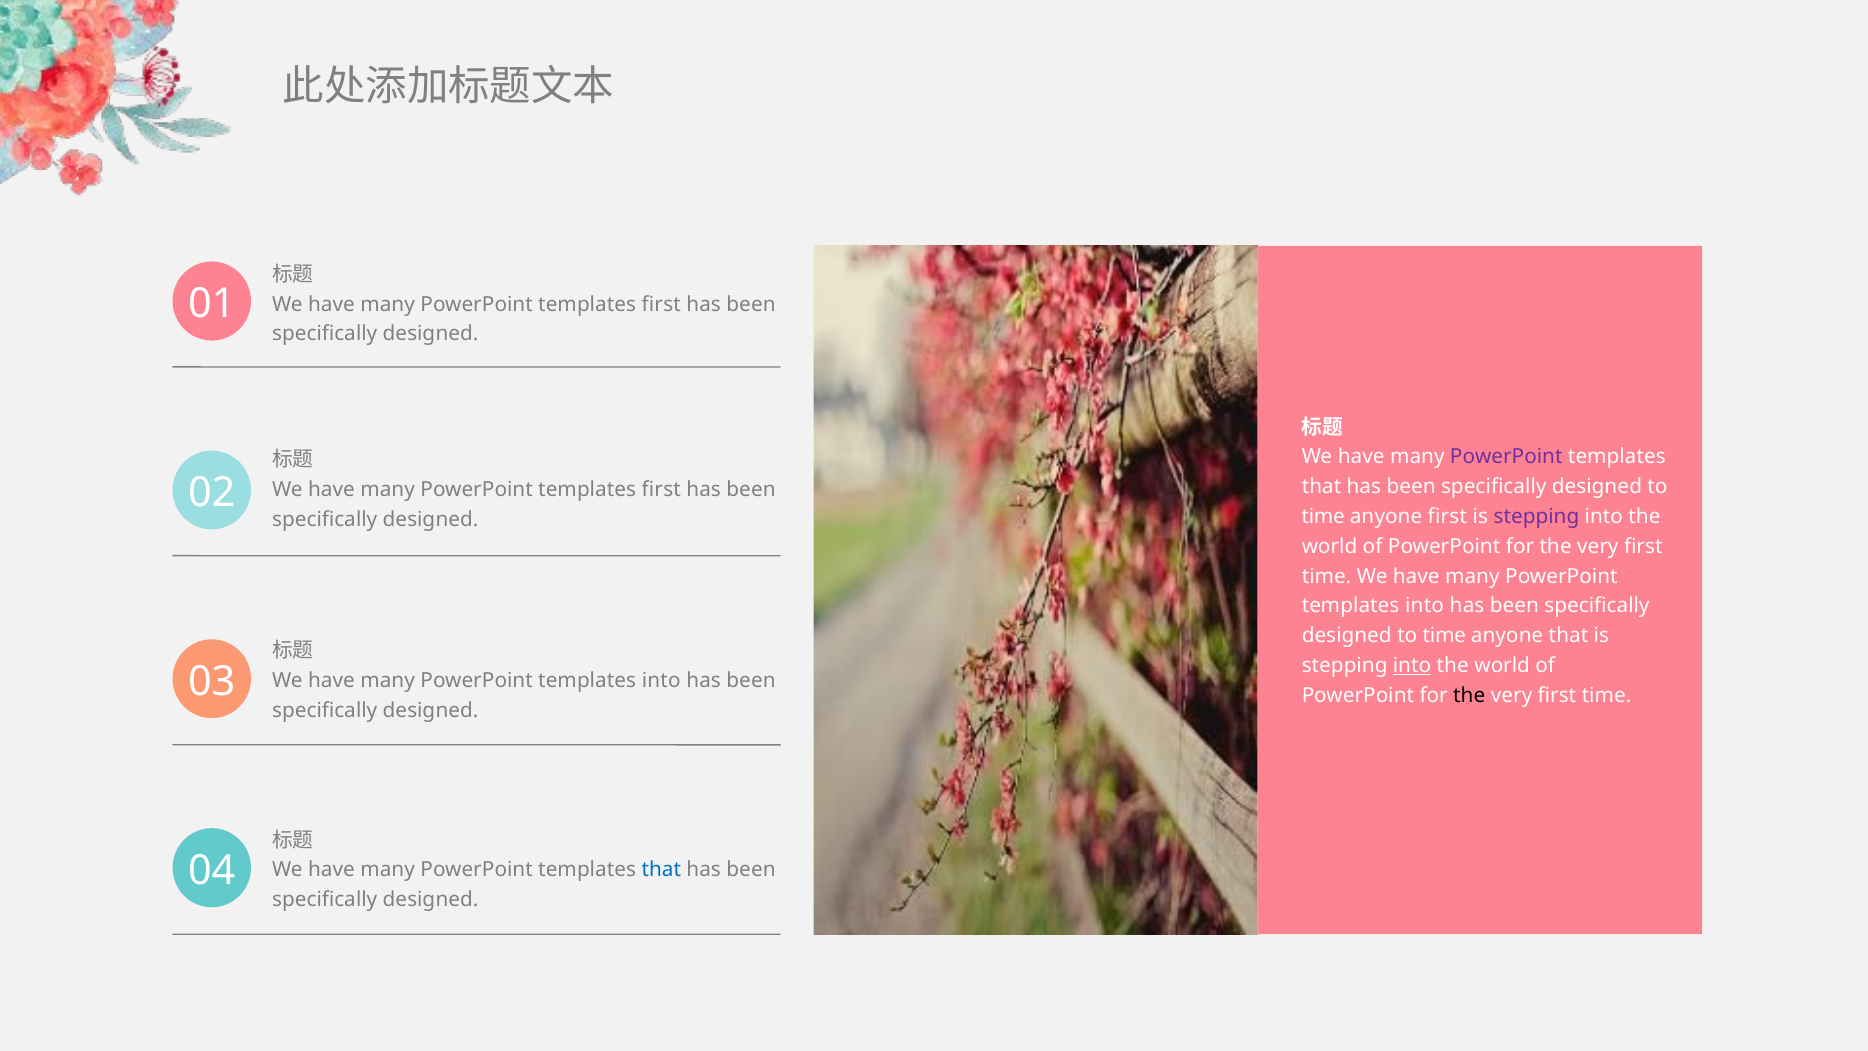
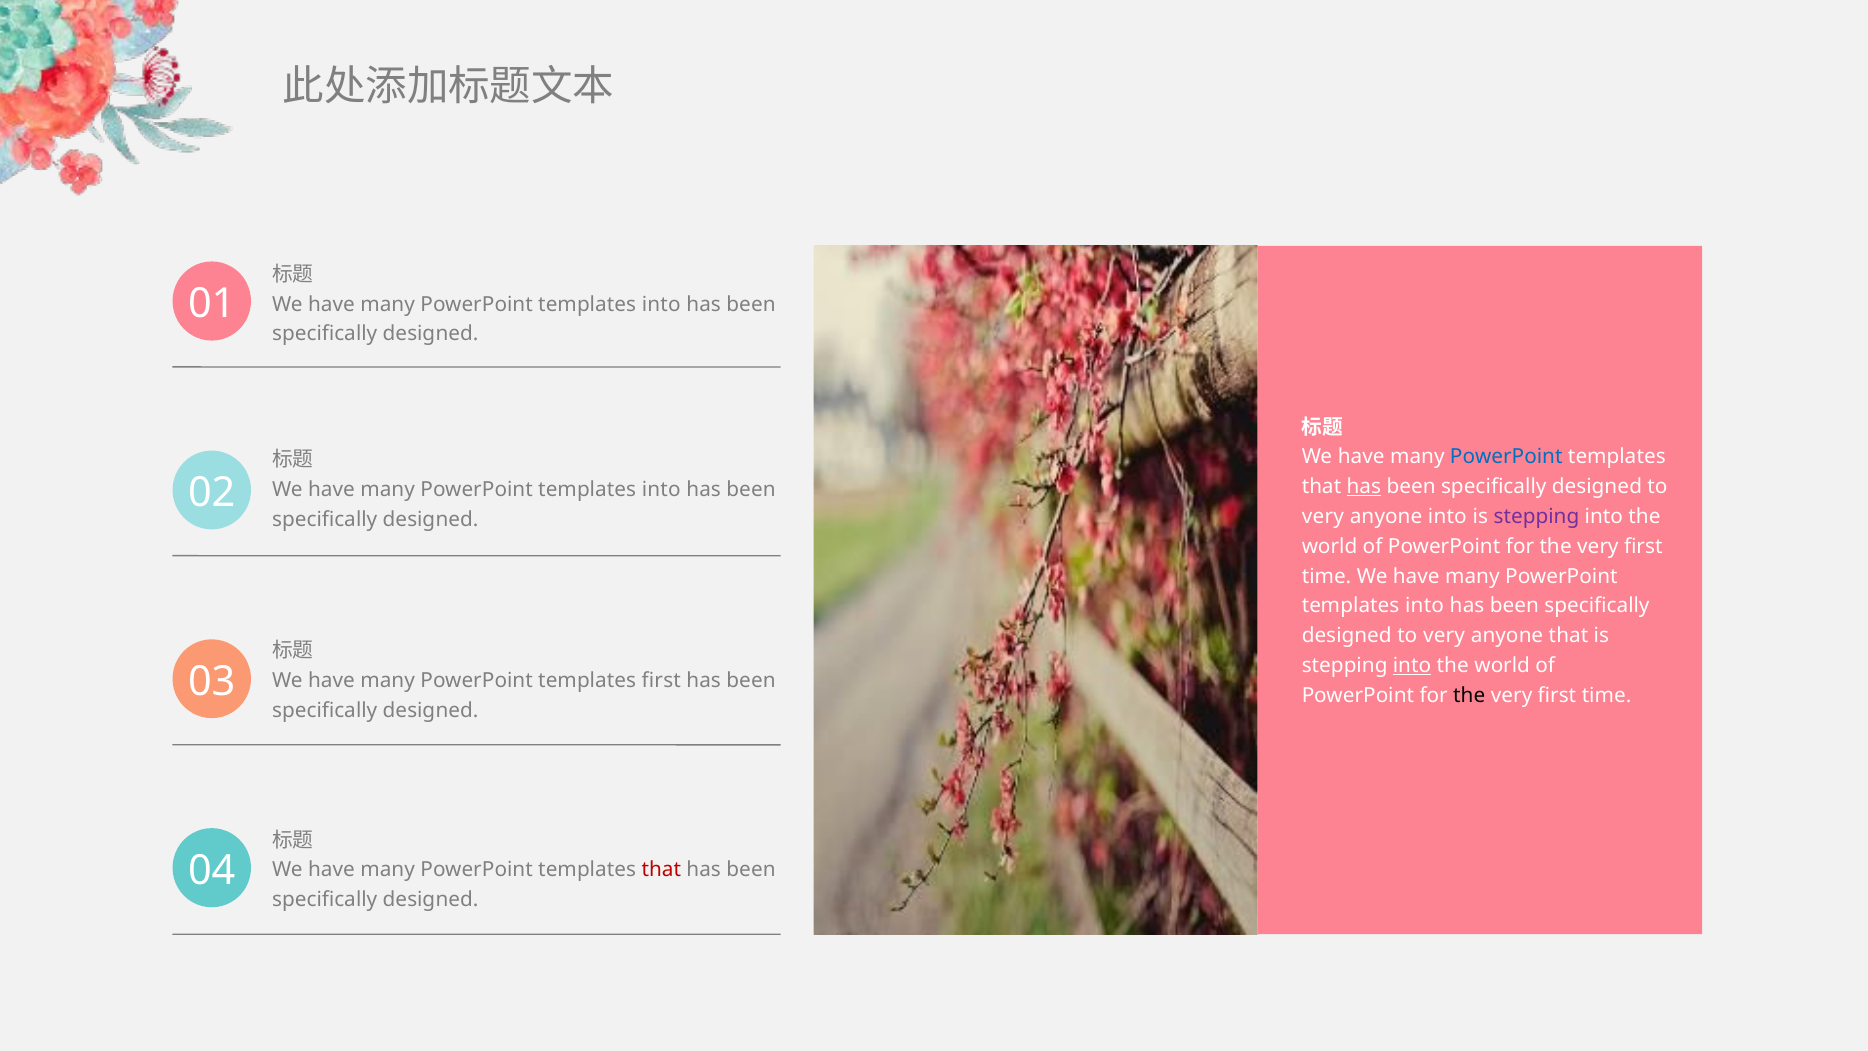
first at (661, 304): first -> into
PowerPoint at (1506, 457) colour: purple -> blue
has at (1364, 487) underline: none -> present
first at (661, 490): first -> into
time at (1323, 516): time -> very
anyone first: first -> into
time at (1444, 636): time -> very
into at (661, 680): into -> first
that at (661, 870) colour: blue -> red
